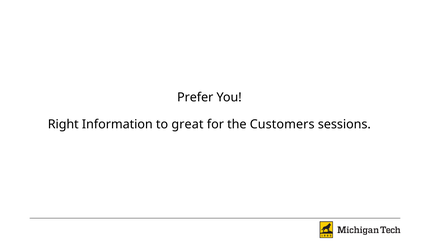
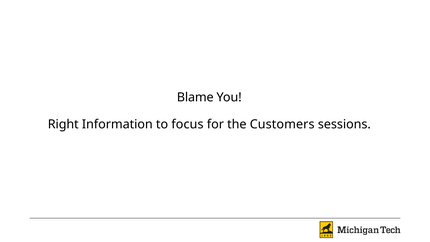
Prefer: Prefer -> Blame
great: great -> focus
